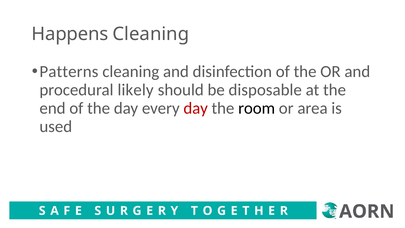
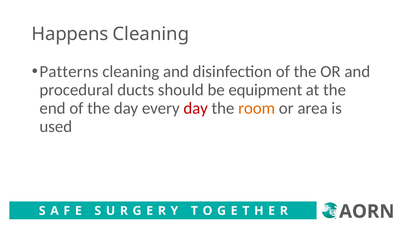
likely: likely -> ducts
disposable: disposable -> equipment
room colour: black -> orange
